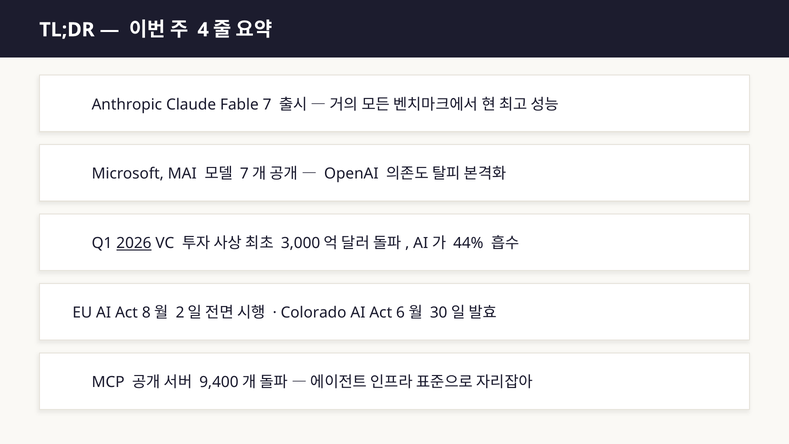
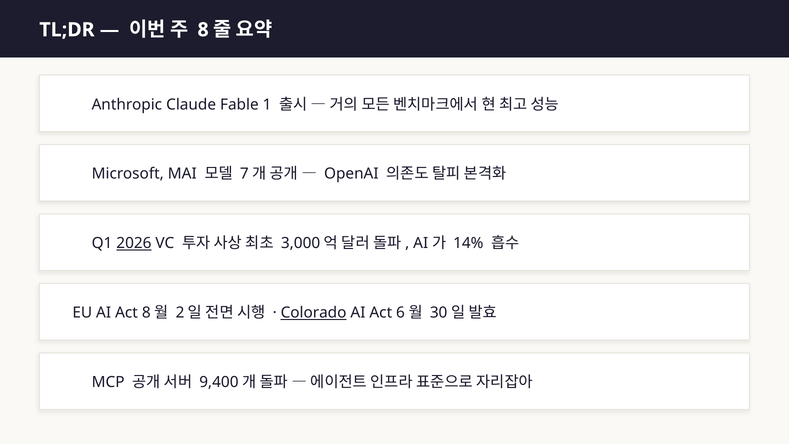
4: 4 -> 8
7: 7 -> 1
44%: 44% -> 14%
Colorado underline: none -> present
